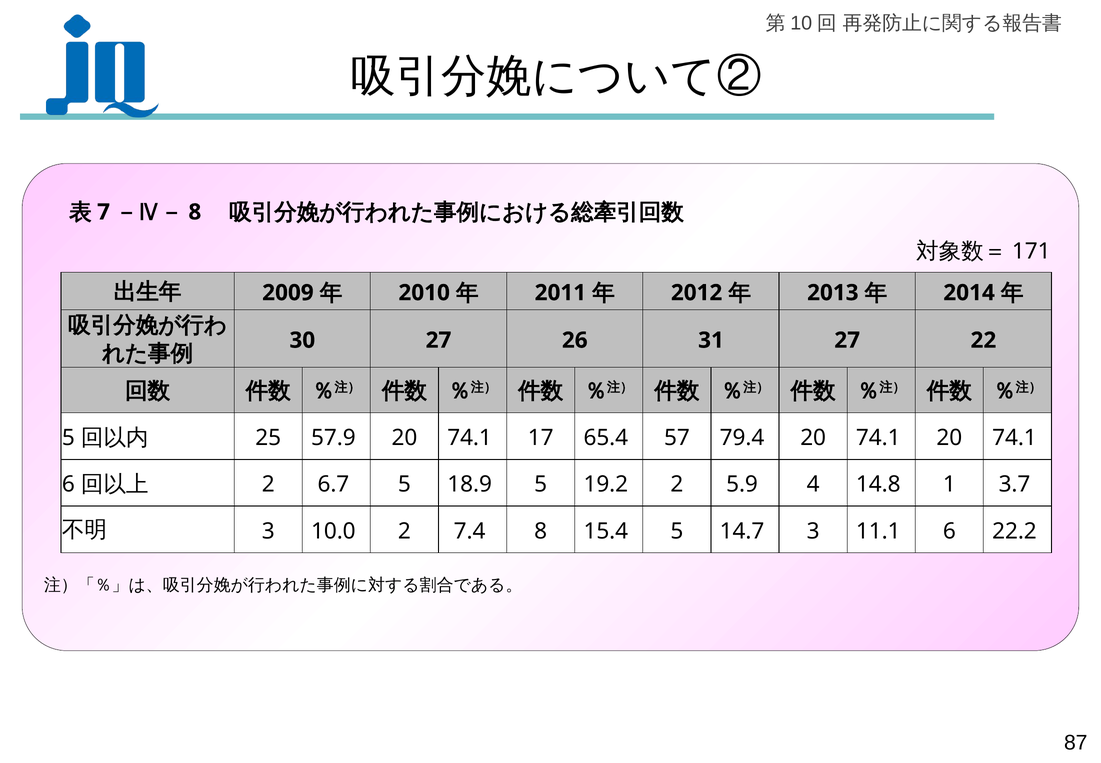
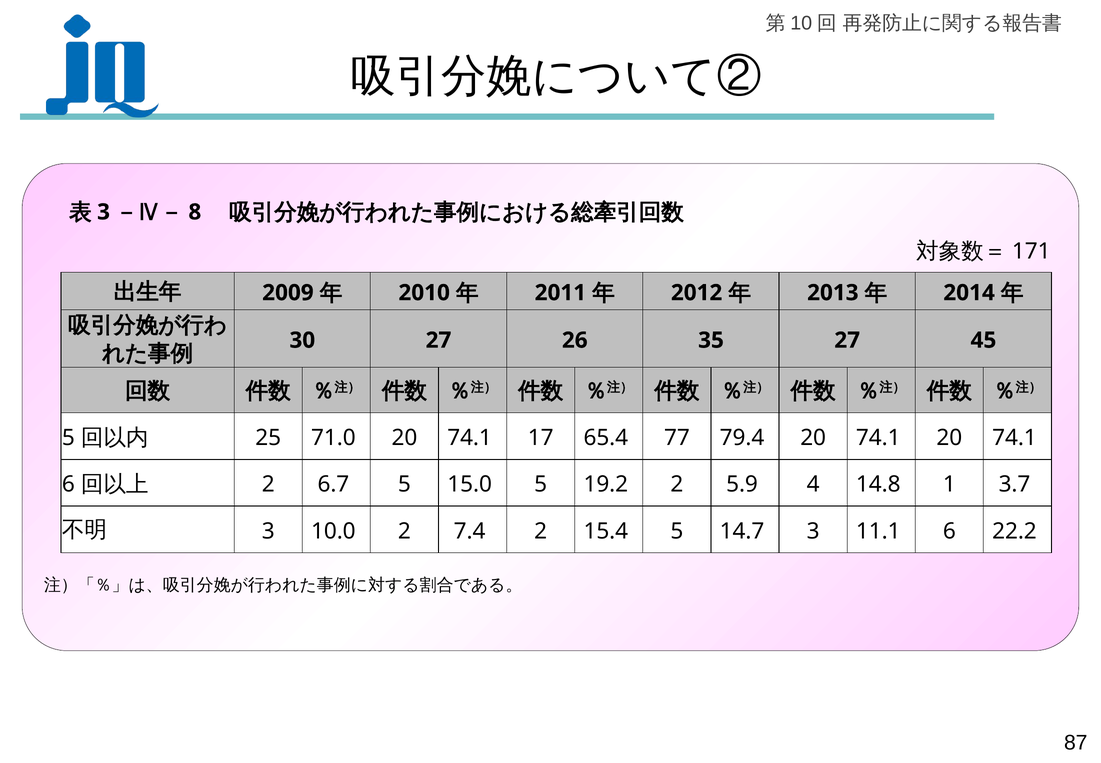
7 at (104, 212): 7 -> 3
31: 31 -> 35
22: 22 -> 45
57.9: 57.9 -> 71.0
57: 57 -> 77
18.9: 18.9 -> 15.0
7.4 8: 8 -> 2
